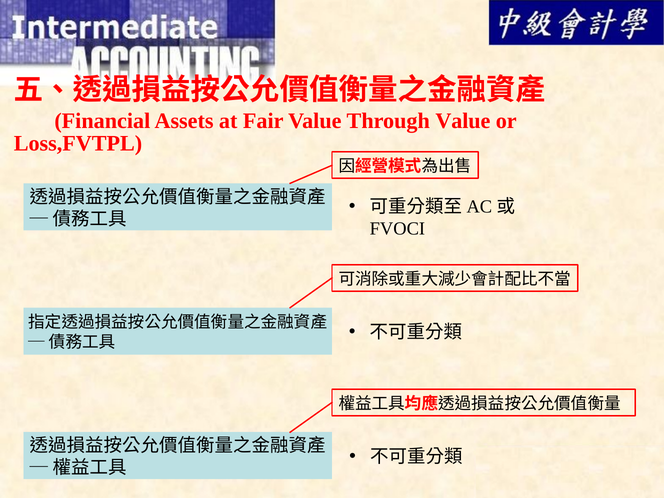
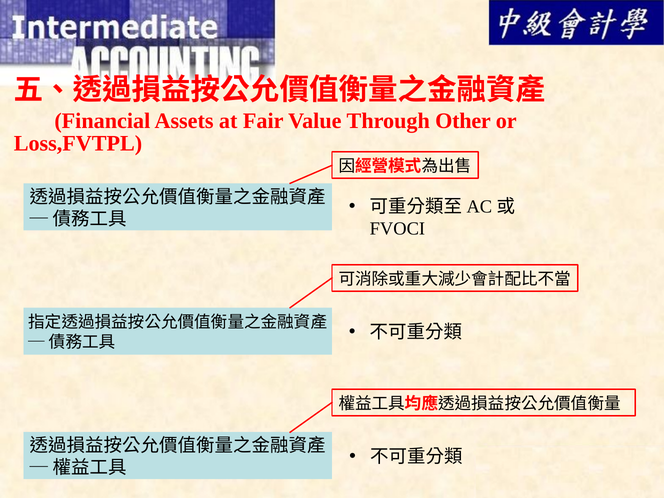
Through Value: Value -> Other
